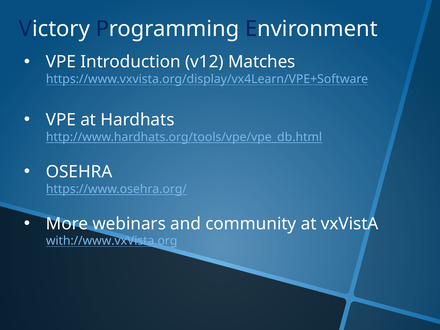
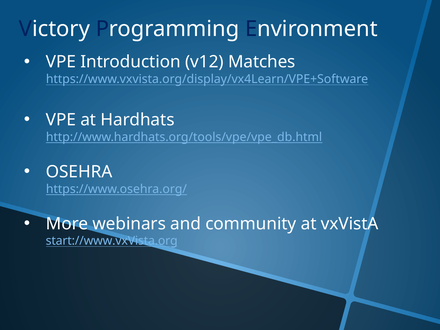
with://www.vxVista.org: with://www.vxVista.org -> start://www.vxVista.org
